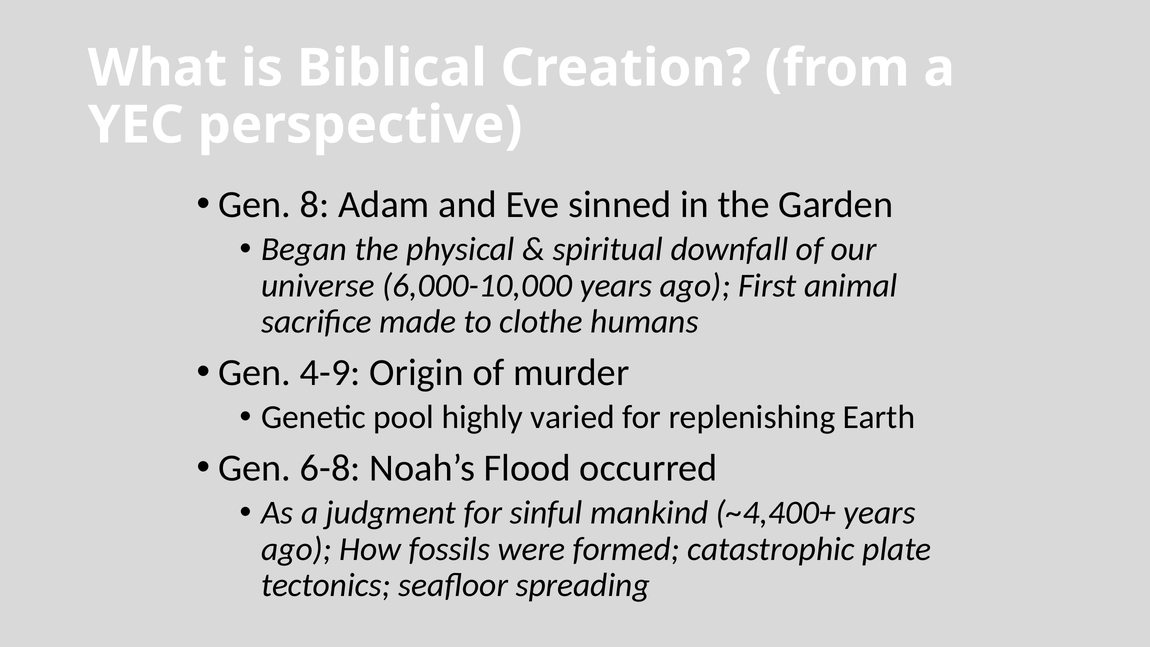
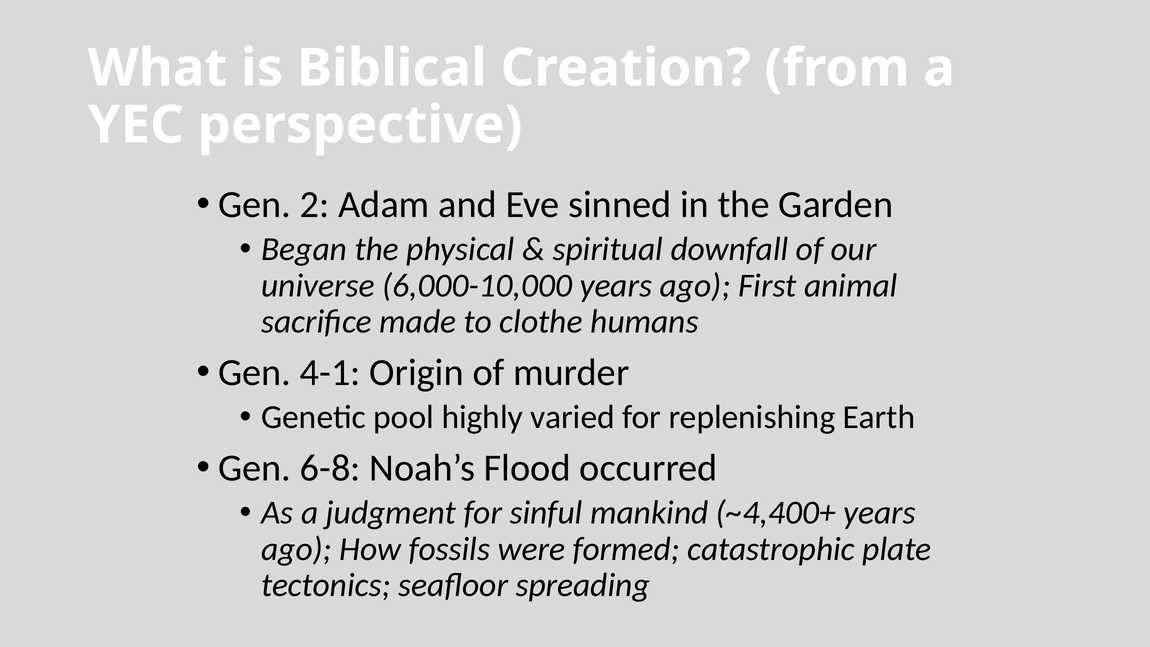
8: 8 -> 2
4-9: 4-9 -> 4-1
